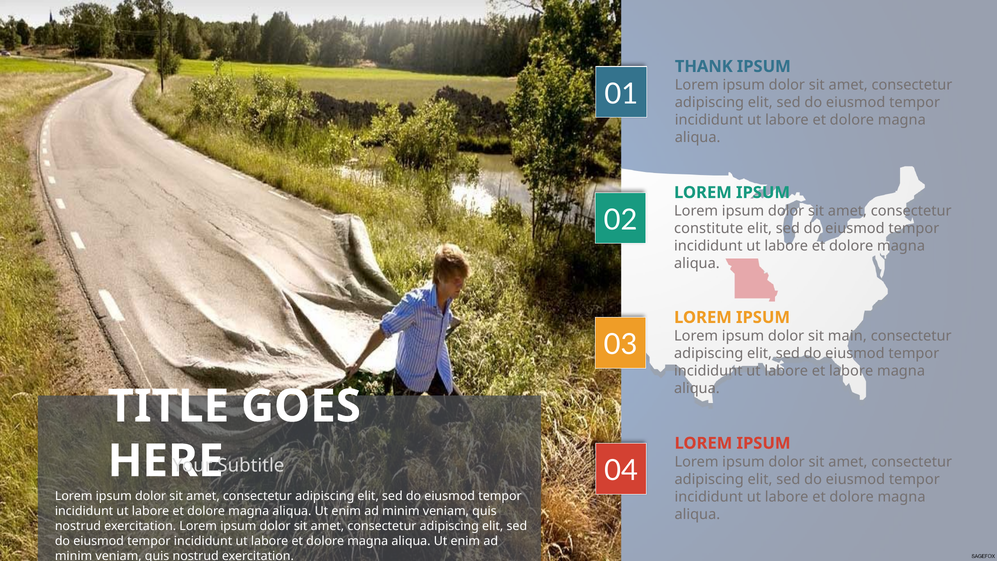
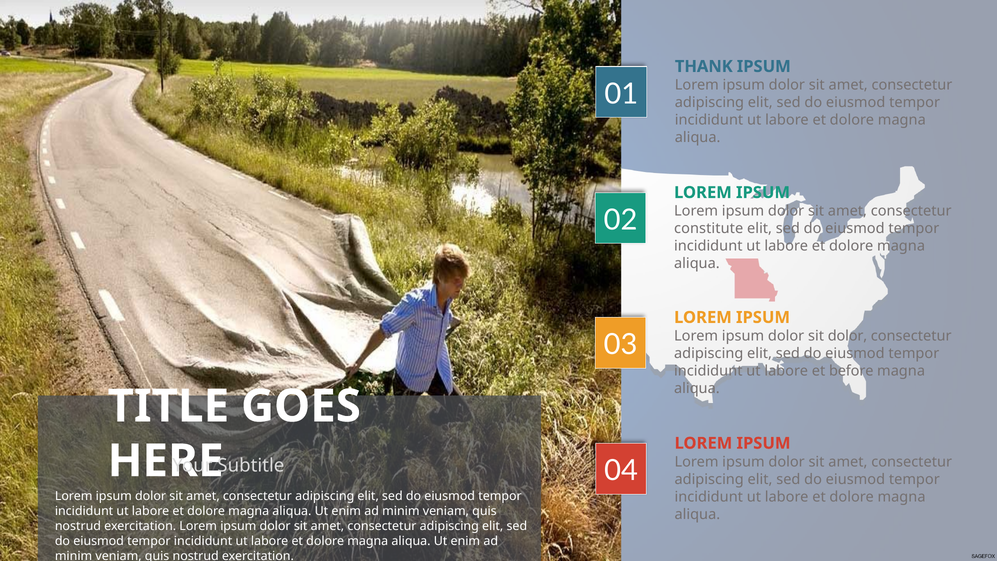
sit main: main -> dolor
et labore: labore -> before
